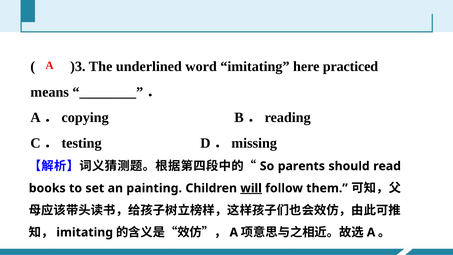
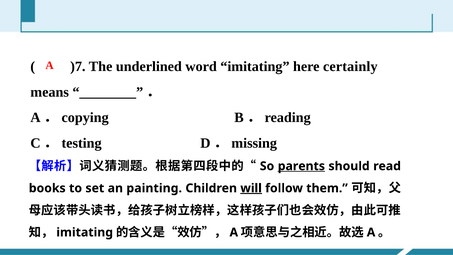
)3: )3 -> )7
practiced: practiced -> certainly
parents underline: none -> present
